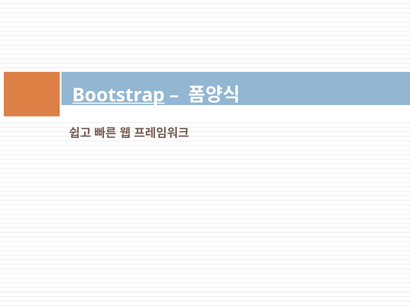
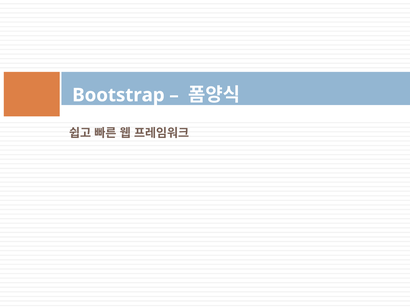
Bootstrap underline: present -> none
